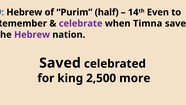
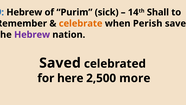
half: half -> sick
Even: Even -> Shall
celebrate colour: purple -> orange
Timna: Timna -> Perish
king: king -> here
